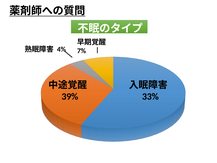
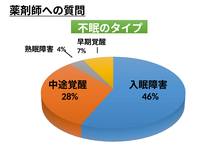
39%: 39% -> 28%
33%: 33% -> 46%
